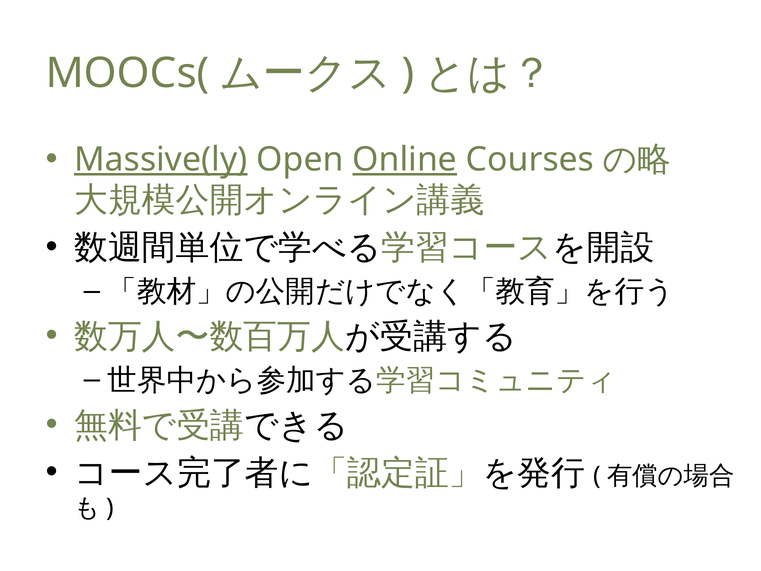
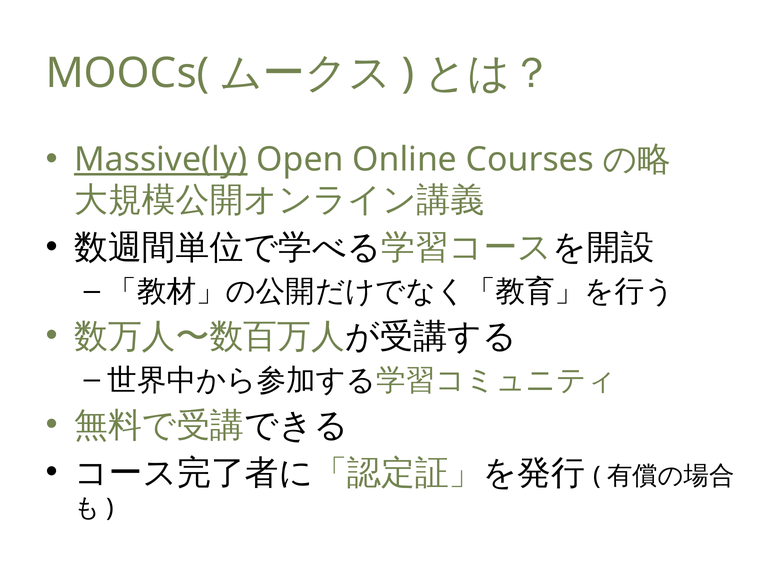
Online underline: present -> none
